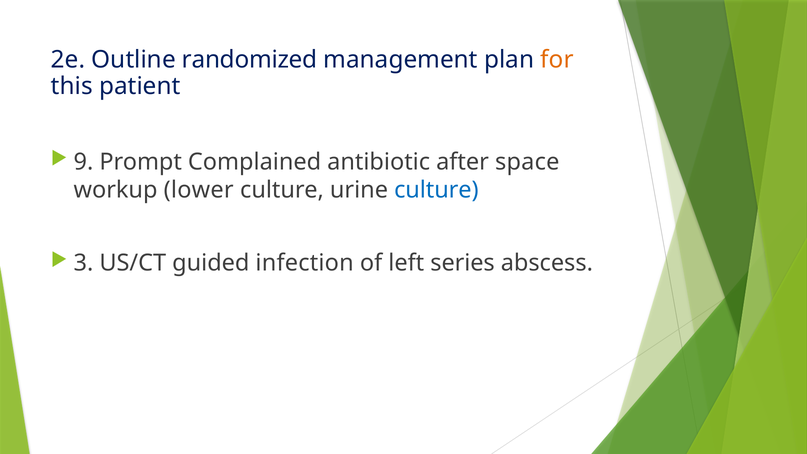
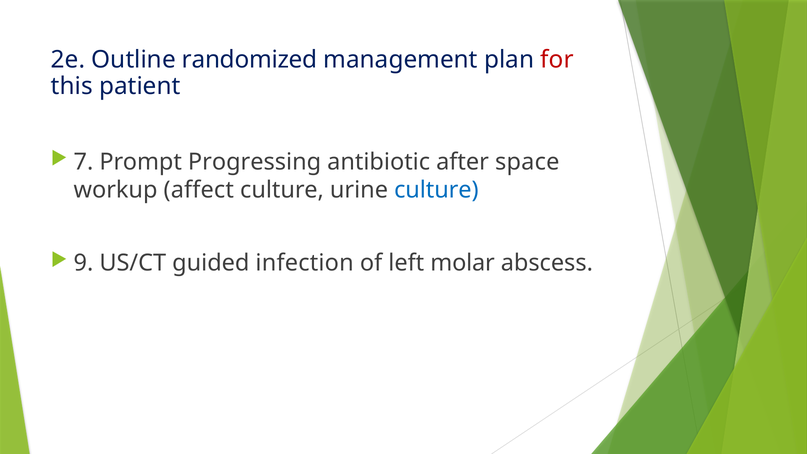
for colour: orange -> red
9: 9 -> 7
Complained: Complained -> Progressing
lower: lower -> affect
3: 3 -> 9
series: series -> molar
